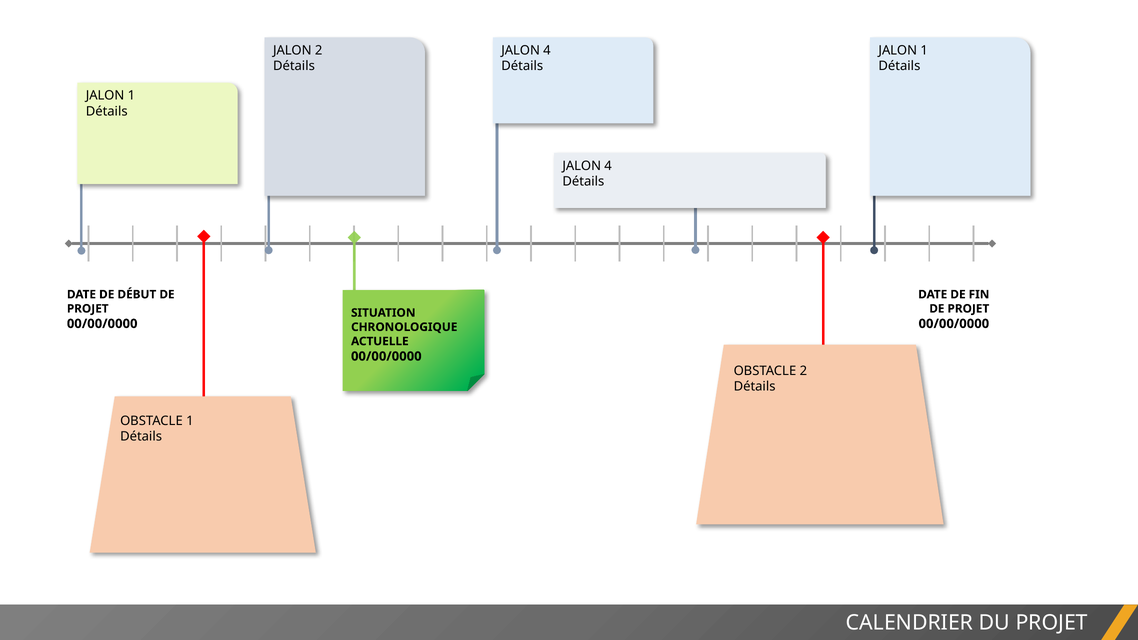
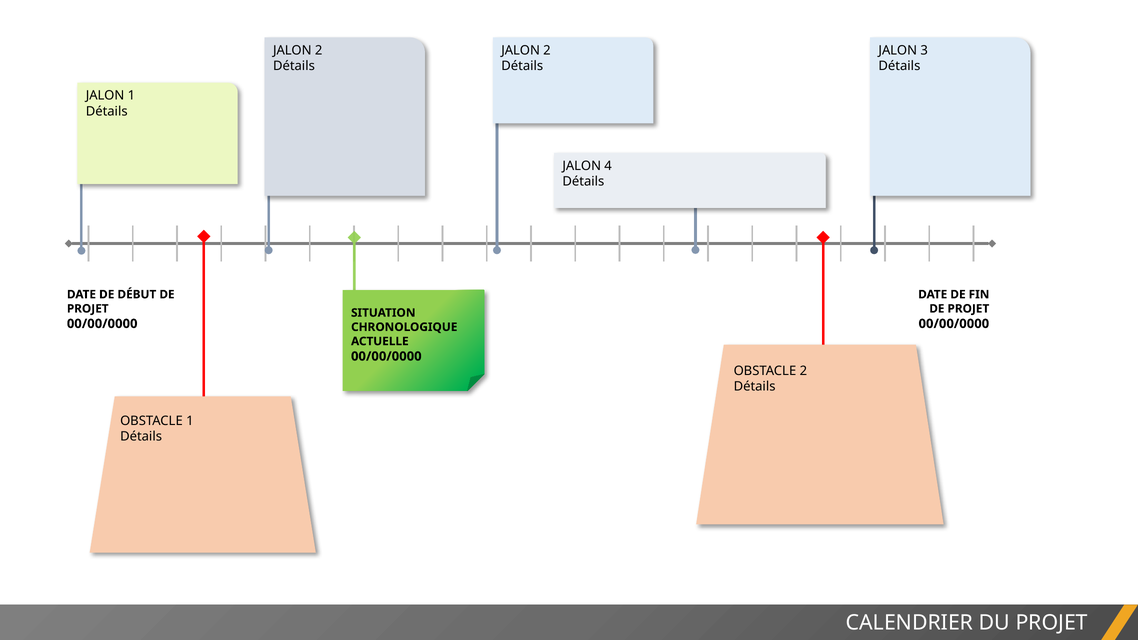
4 at (547, 50): 4 -> 2
1 at (924, 50): 1 -> 3
